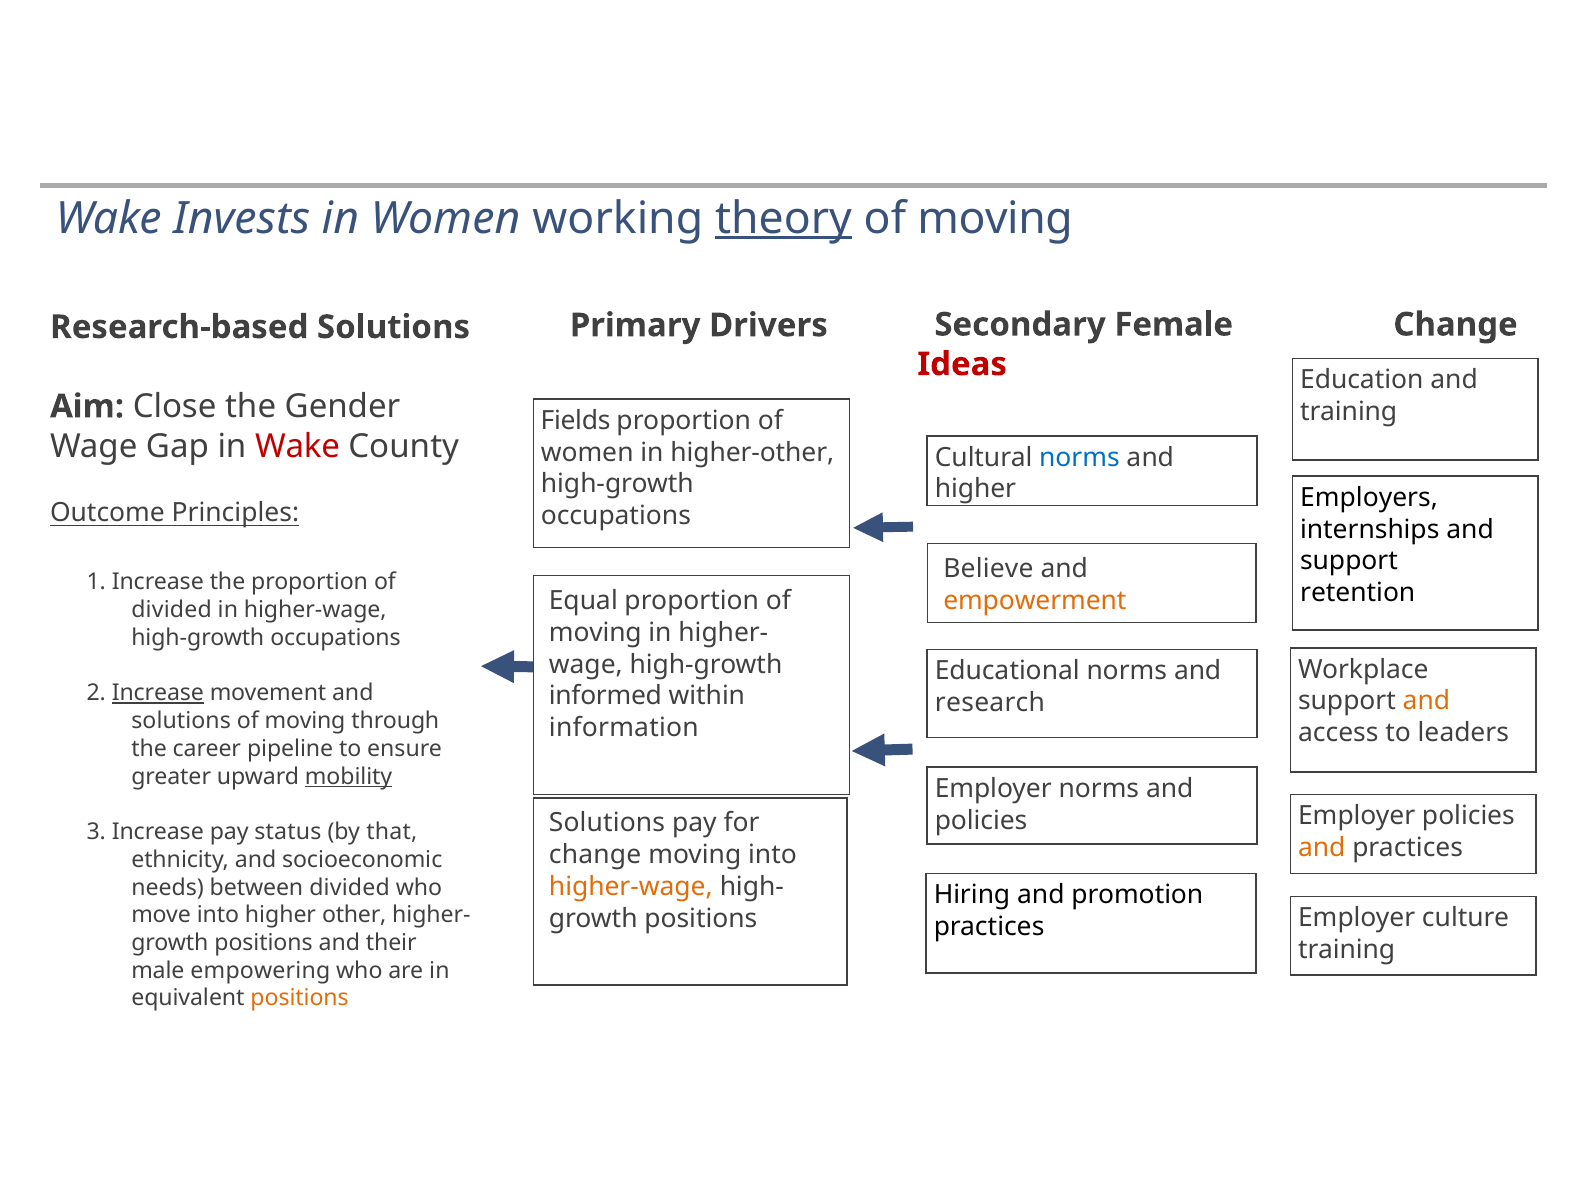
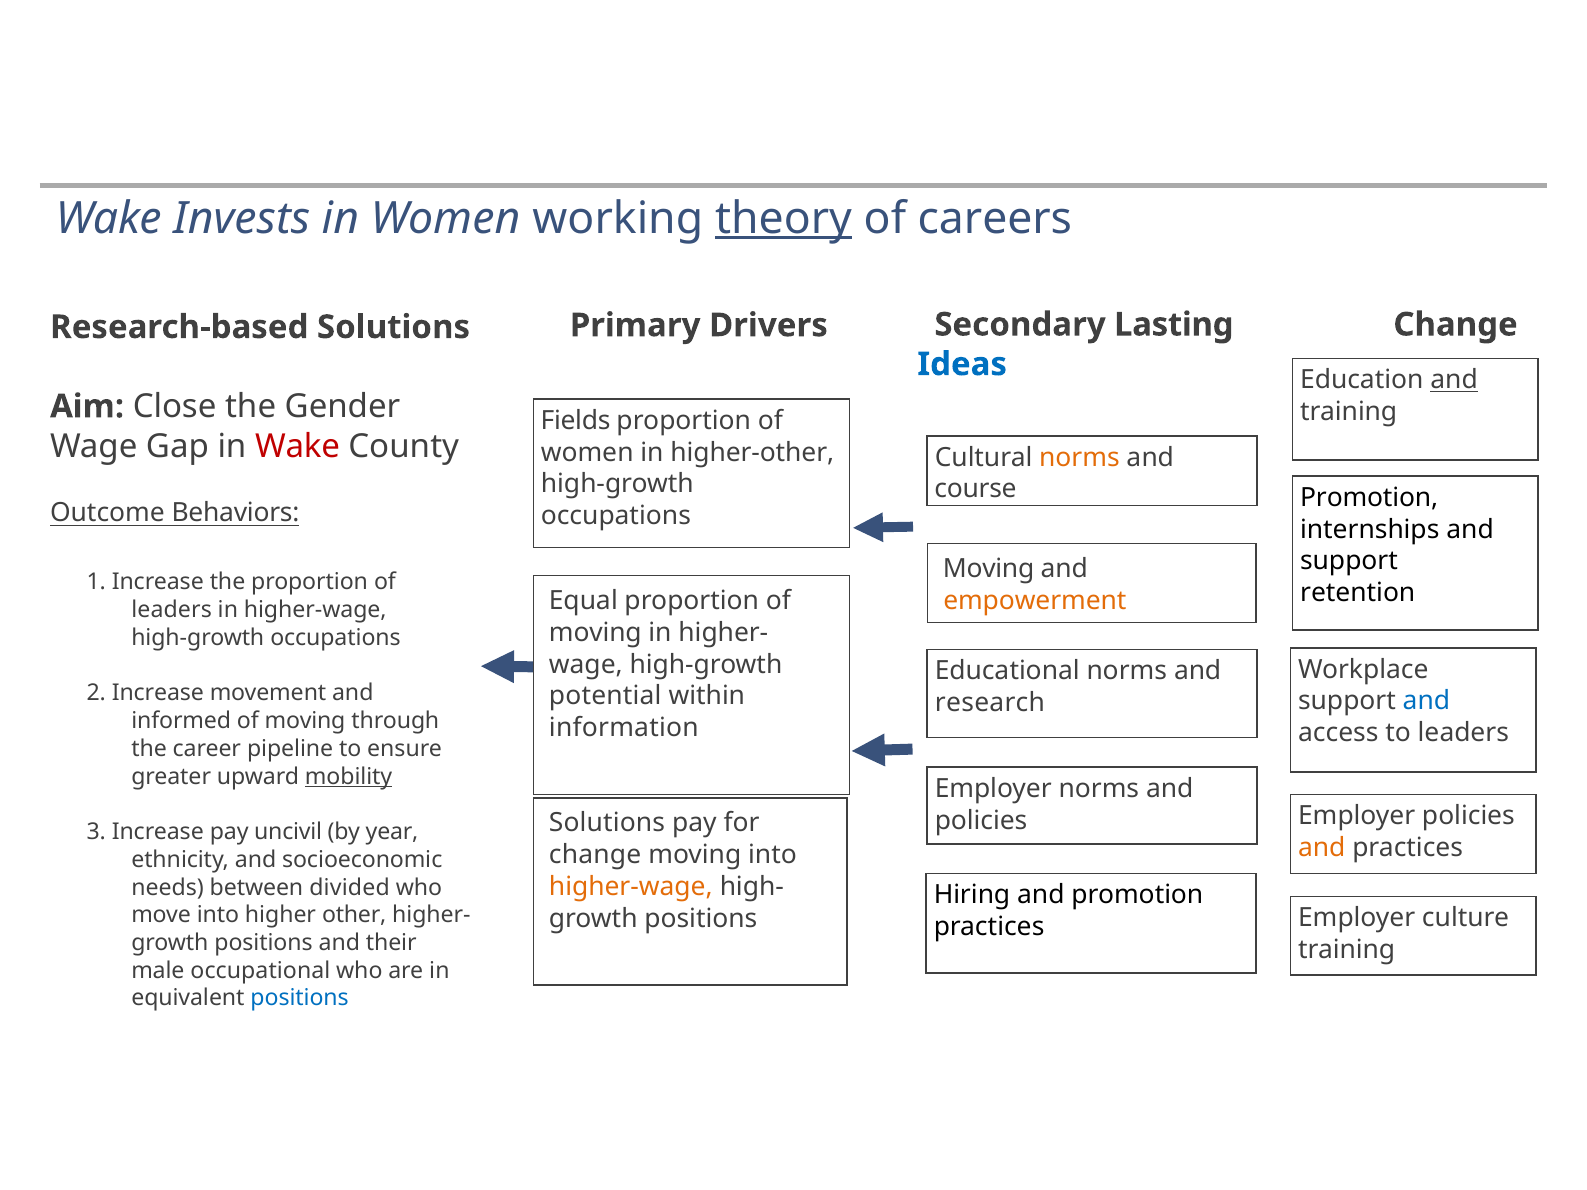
moving at (995, 218): moving -> careers
Female: Female -> Lasting
Ideas colour: red -> blue
and at (1454, 380) underline: none -> present
norms at (1079, 458) colour: blue -> orange
higher at (975, 489): higher -> course
Employers at (1369, 498): Employers -> Promotion
Principles: Principles -> Behaviors
Believe at (988, 569): Believe -> Moving
divided at (172, 610): divided -> leaders
Increase at (158, 693) underline: present -> none
informed: informed -> potential
and at (1426, 701) colour: orange -> blue
solutions at (181, 721): solutions -> informed
status: status -> uncivil
that: that -> year
empowering: empowering -> occupational
positions at (300, 999) colour: orange -> blue
